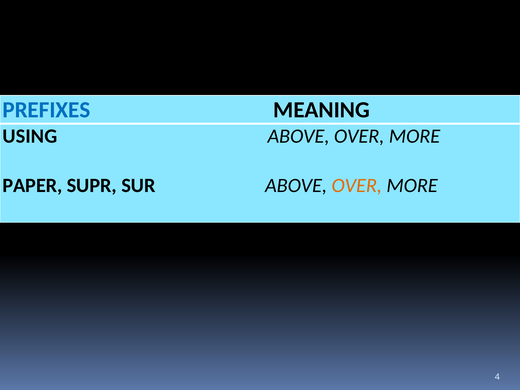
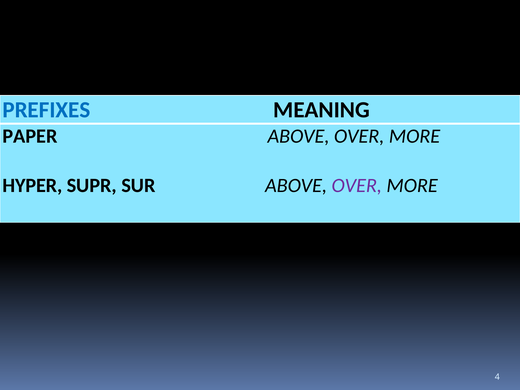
USING: USING -> PAPER
PAPER: PAPER -> HYPER
OVER at (357, 186) colour: orange -> purple
